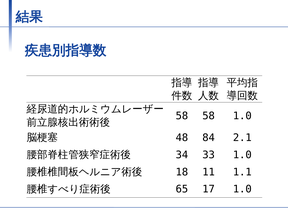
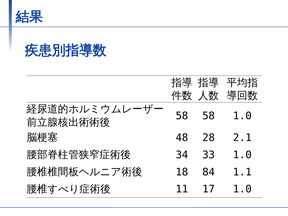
84: 84 -> 28
11: 11 -> 84
65: 65 -> 11
